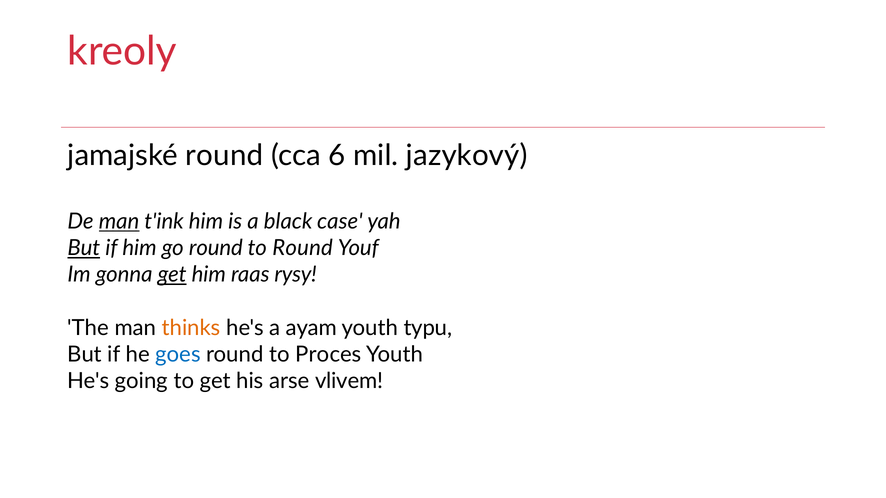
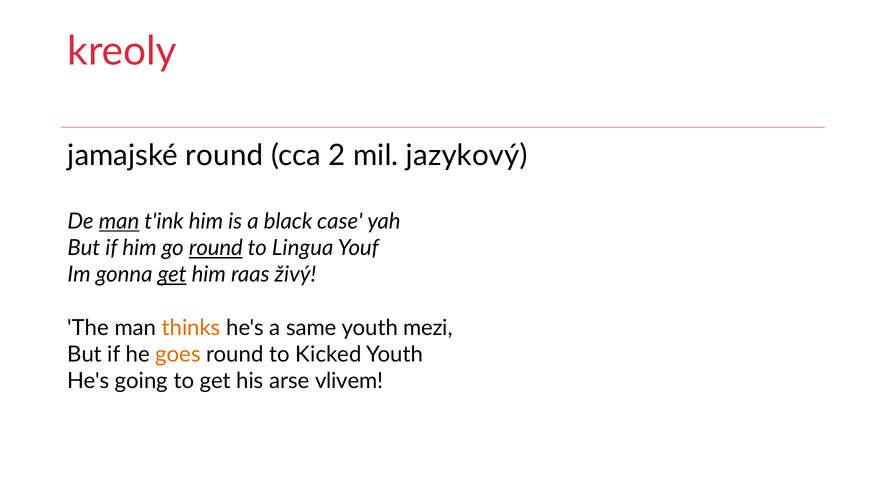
6: 6 -> 2
But at (84, 248) underline: present -> none
round at (216, 248) underline: none -> present
to Round: Round -> Lingua
rysy: rysy -> živý
ayam: ayam -> same
typu: typu -> mezi
goes colour: blue -> orange
Proces: Proces -> Kicked
